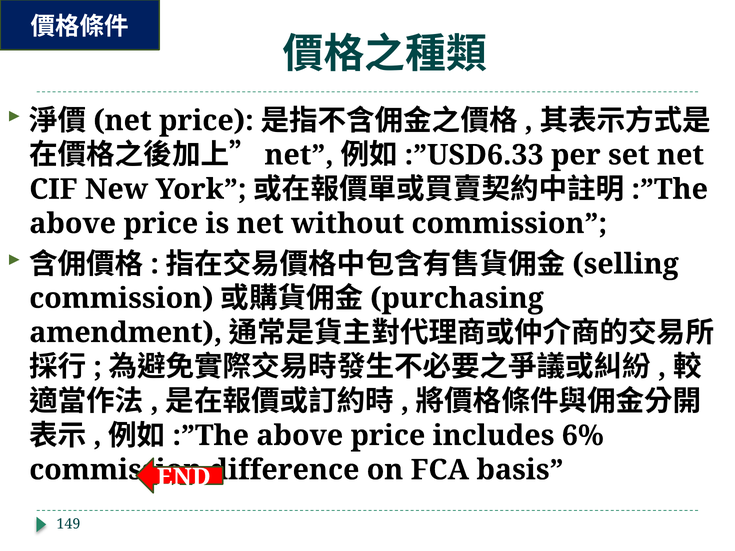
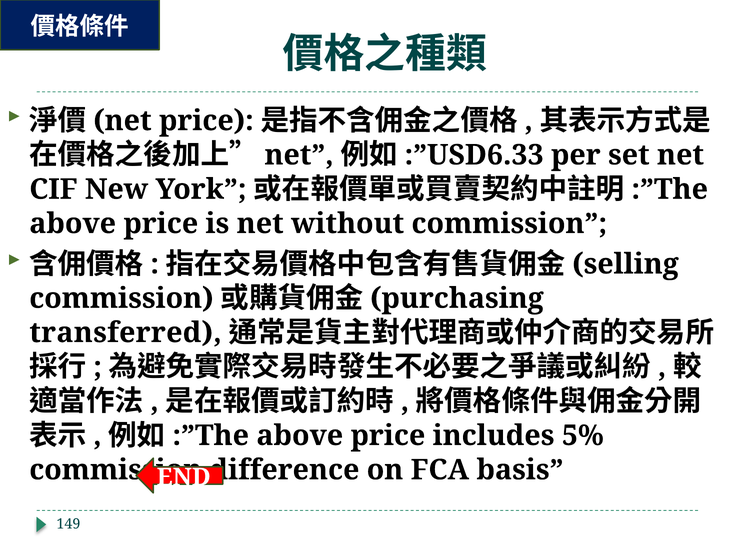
amendment: amendment -> transferred
6%: 6% -> 5%
